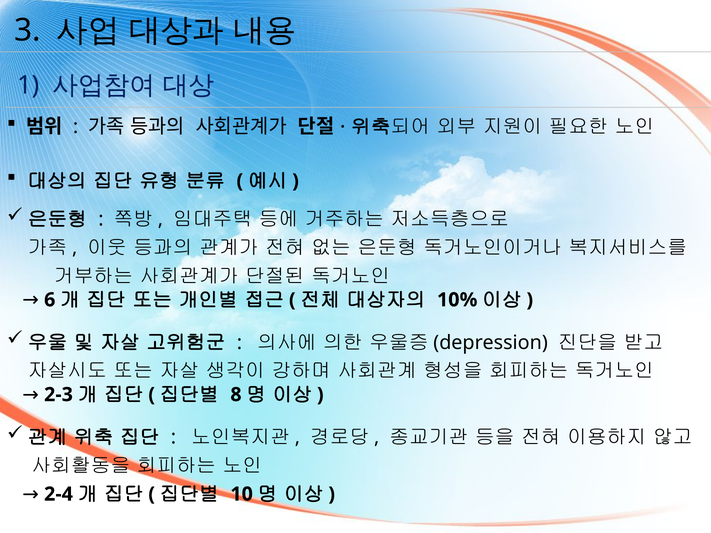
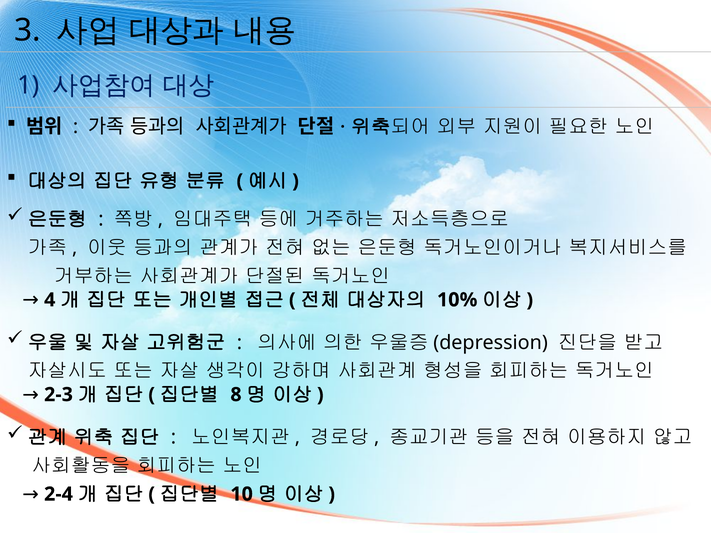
6: 6 -> 4
